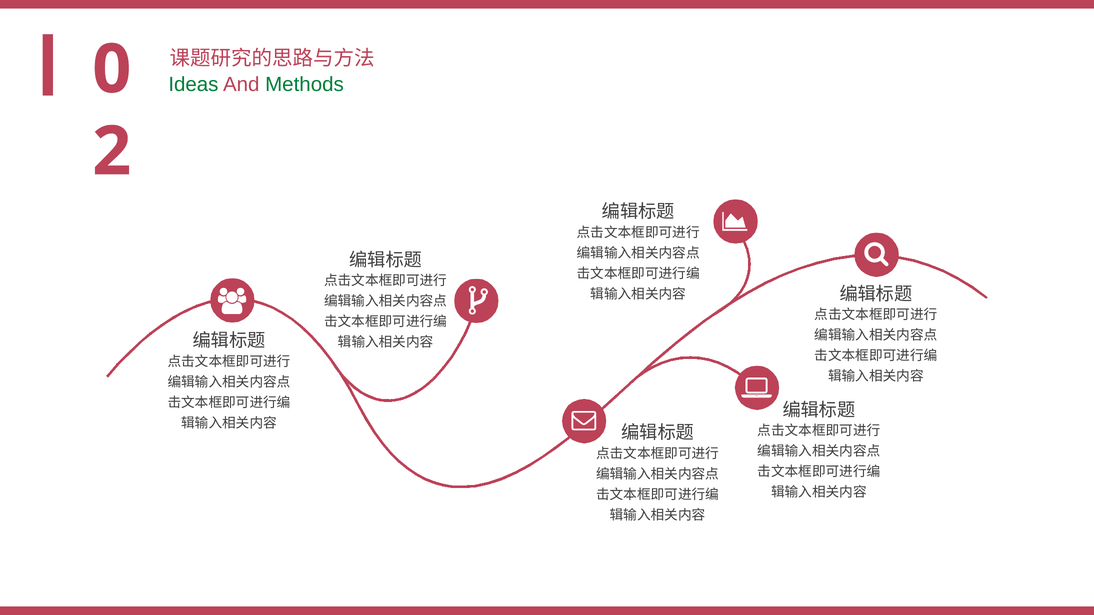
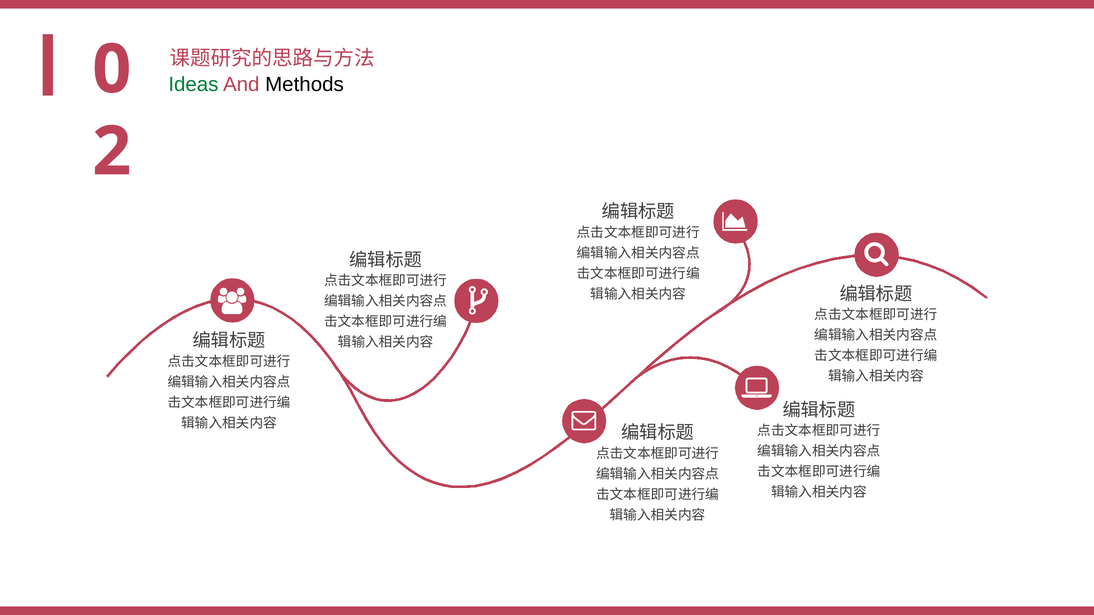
Methods colour: green -> black
